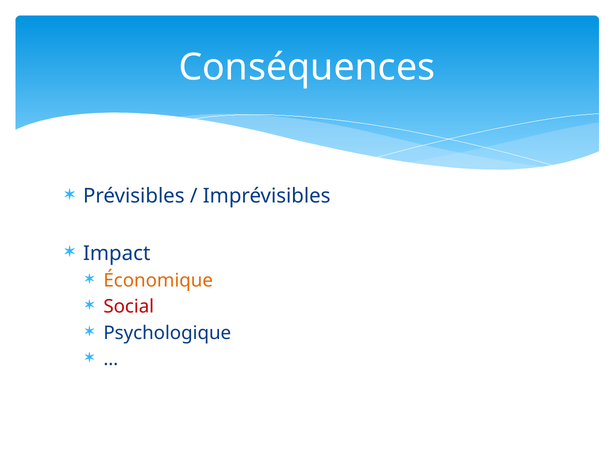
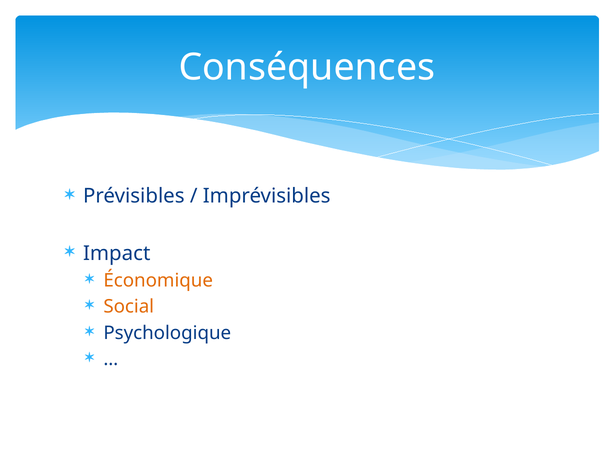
Social colour: red -> orange
